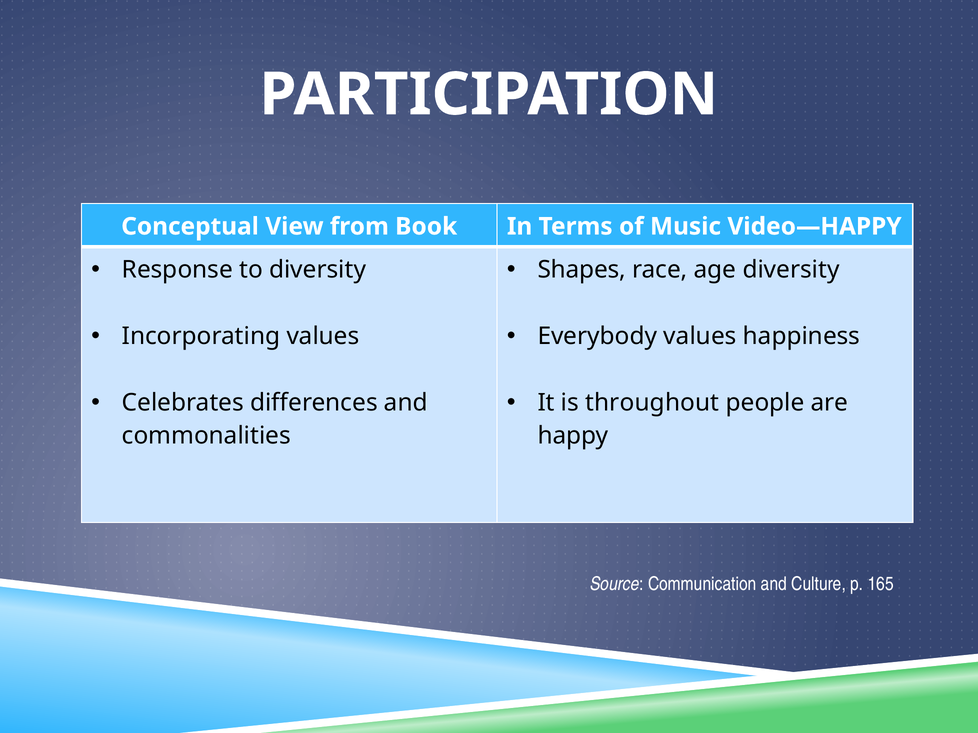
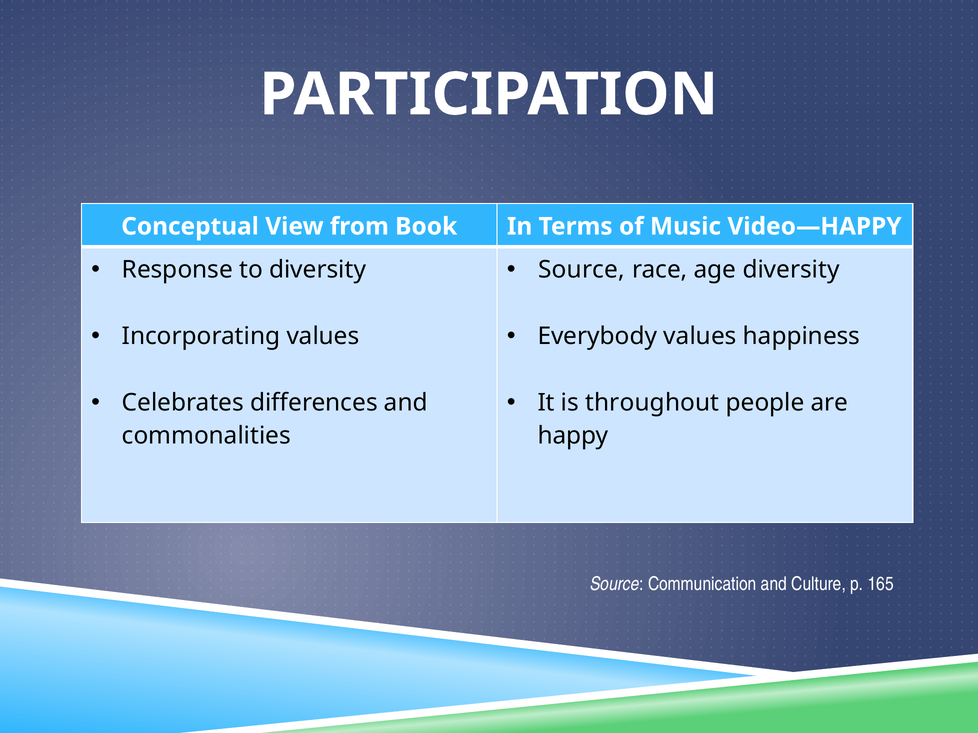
Shapes at (582, 270): Shapes -> Source
